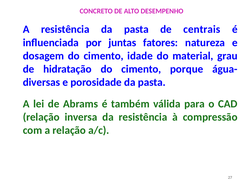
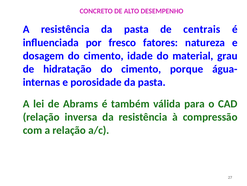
juntas: juntas -> fresco
diversas: diversas -> internas
